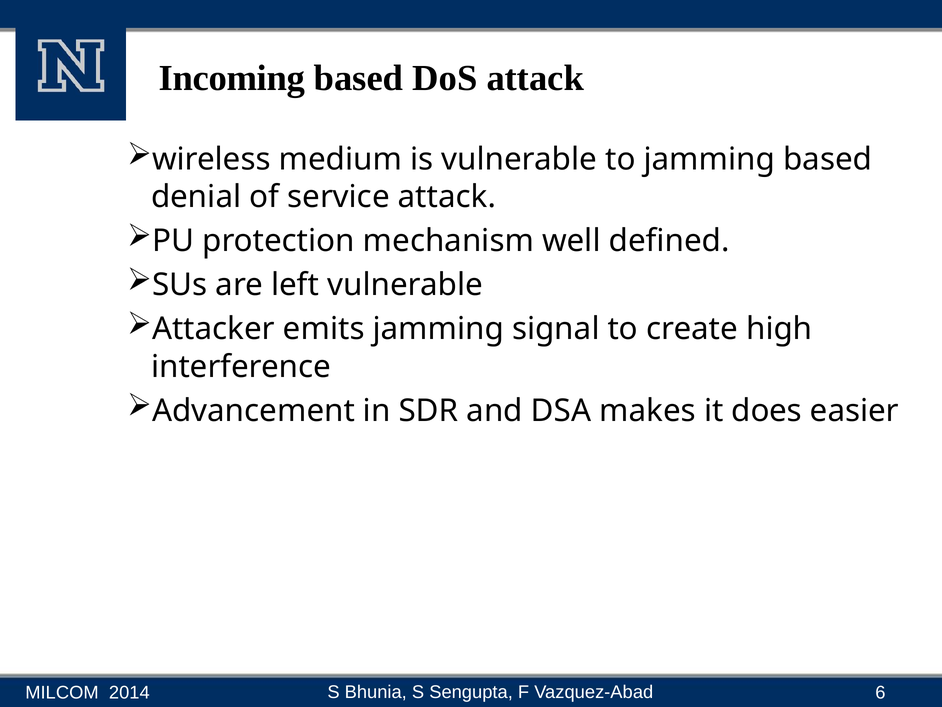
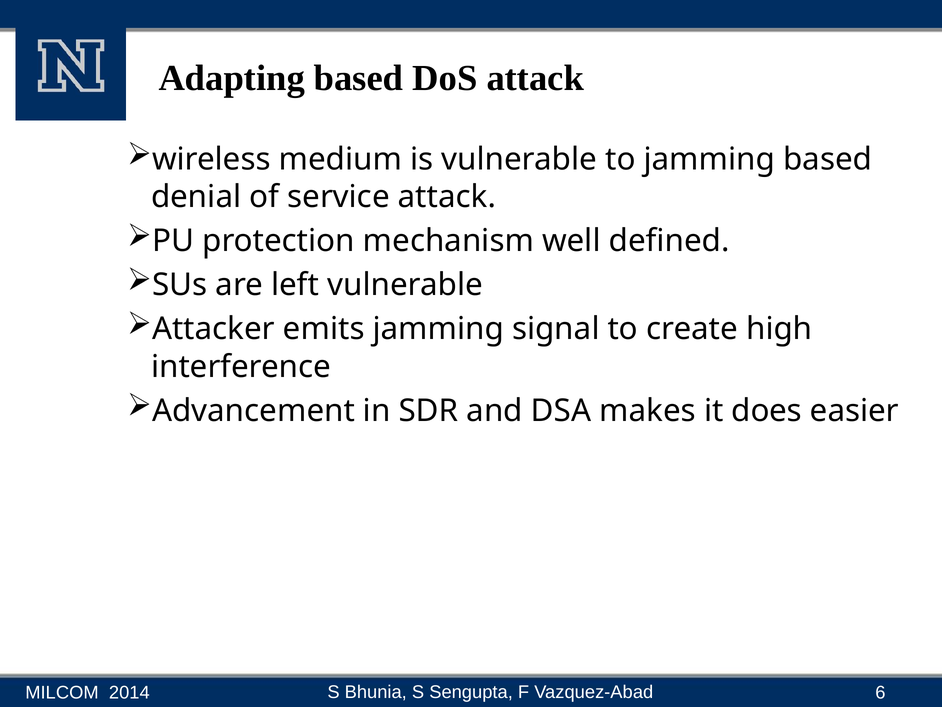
Incoming: Incoming -> Adapting
